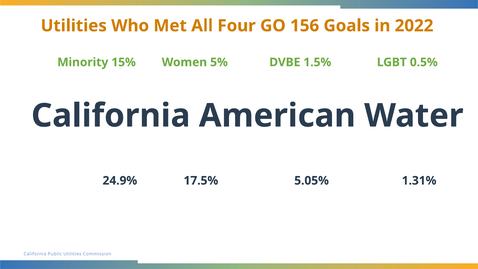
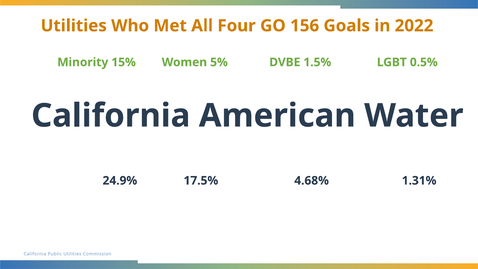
5.05%: 5.05% -> 4.68%
